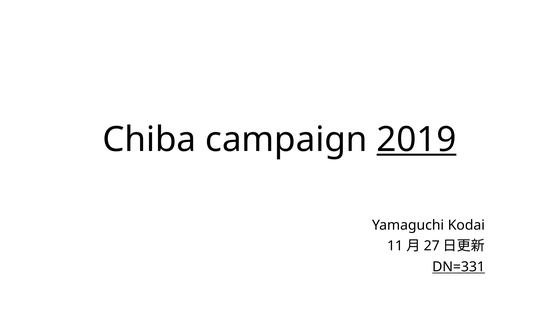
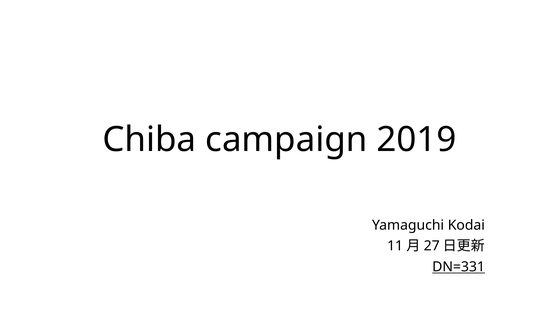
2019 underline: present -> none
